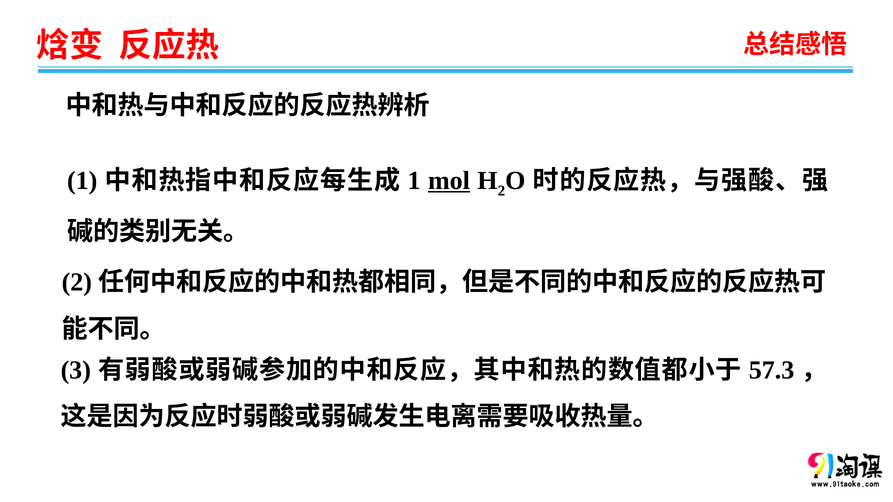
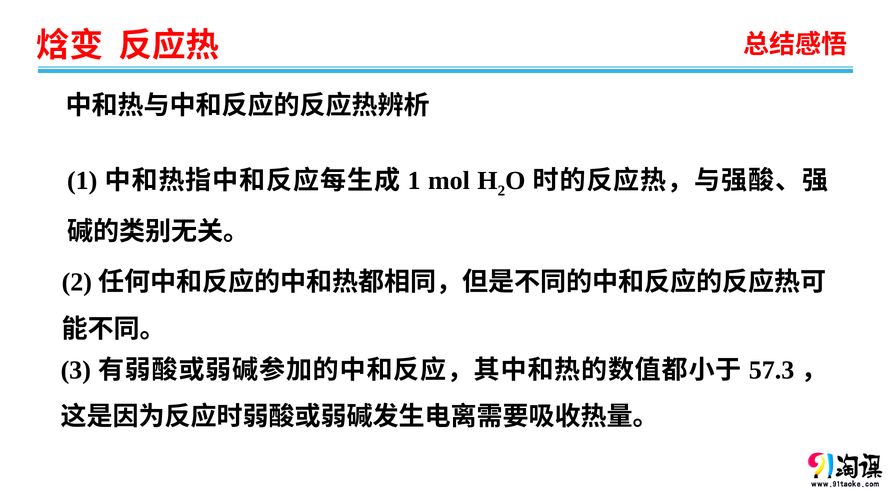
mol underline: present -> none
